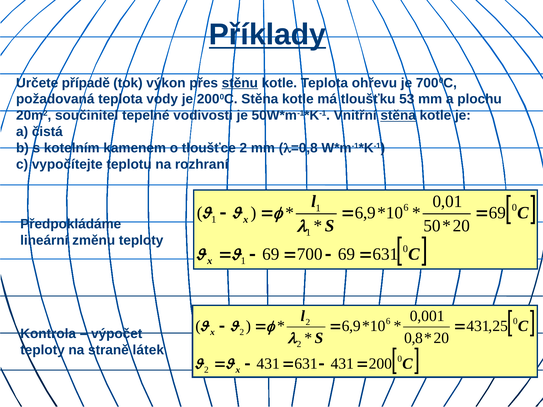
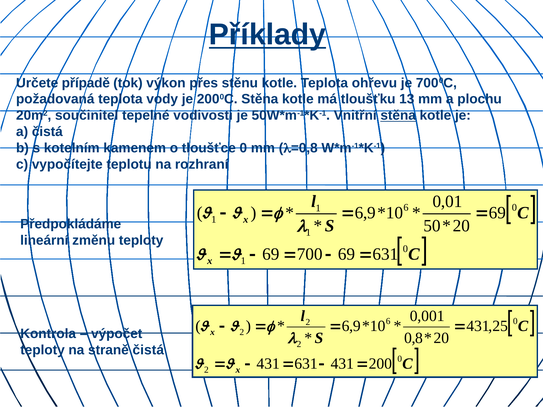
stěnu underline: present -> none
53: 53 -> 13
tloušťce 2: 2 -> 0
straně látek: látek -> čistá
